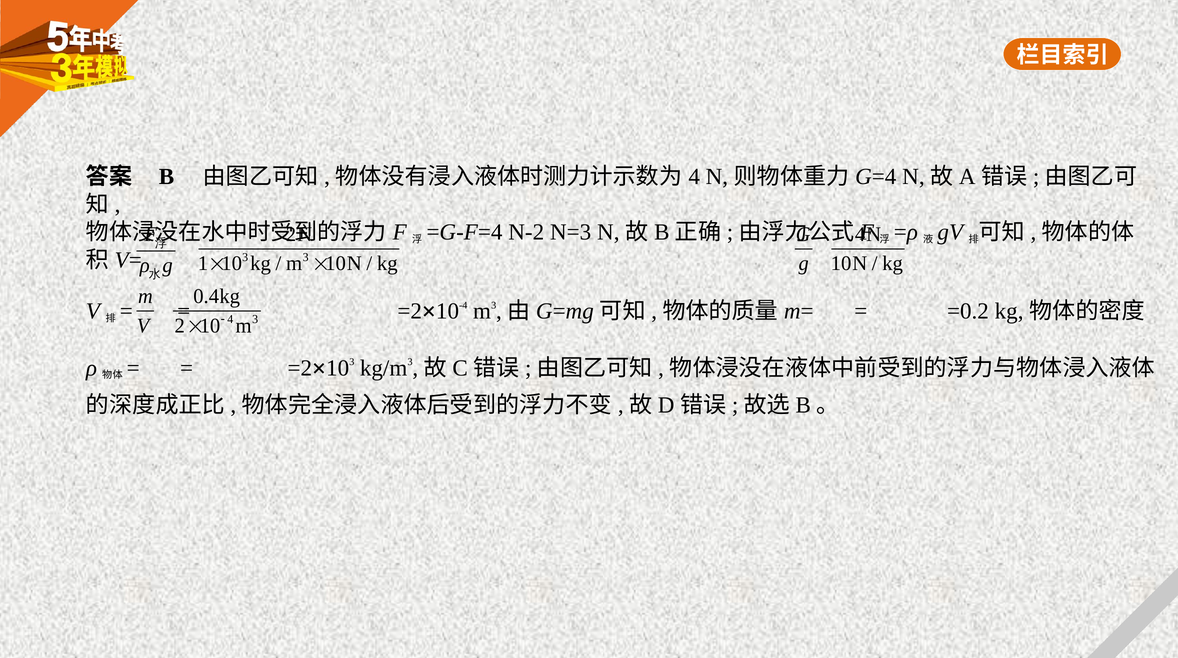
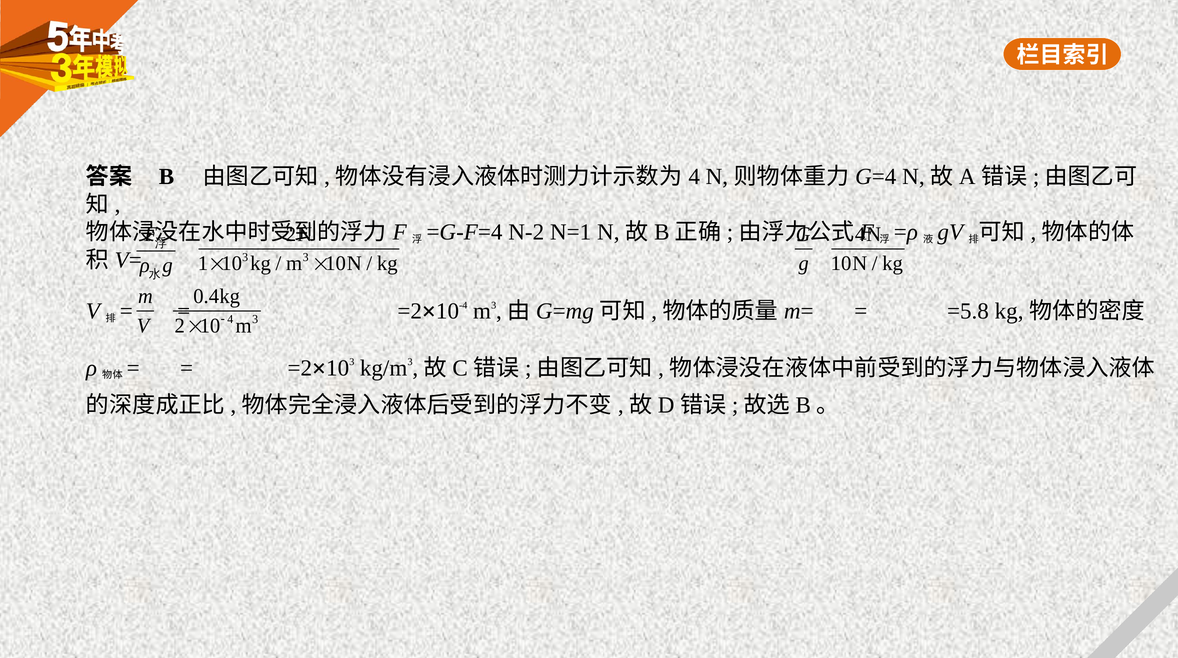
N=3: N=3 -> N=1
=0.2: =0.2 -> =5.8
